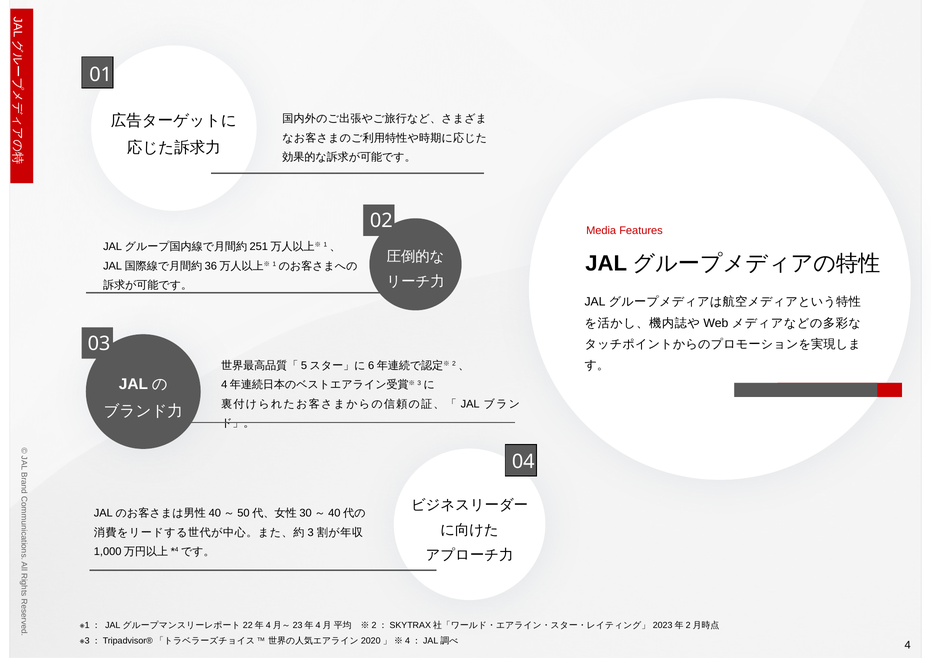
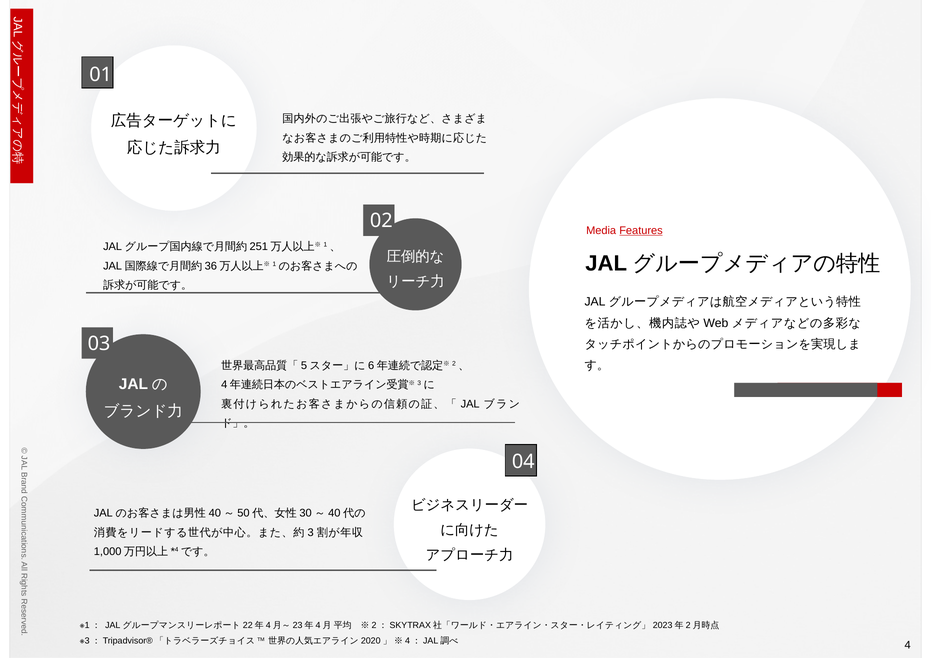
Features underline: none -> present
